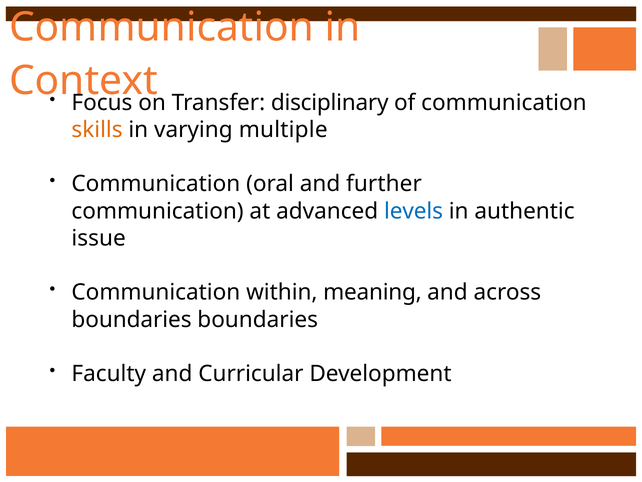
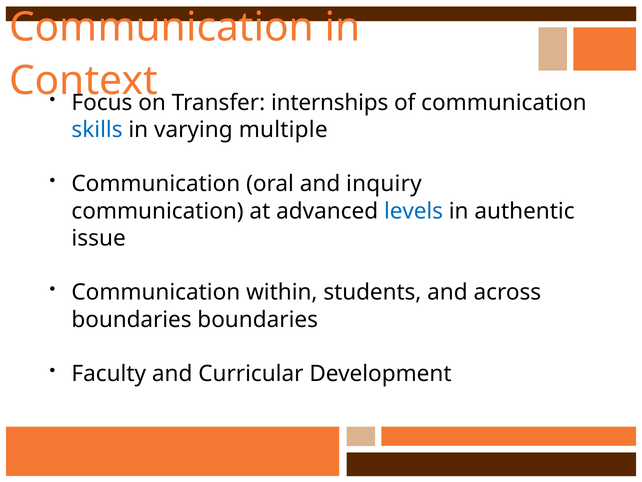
disciplinary: disciplinary -> internships
skills colour: orange -> blue
further: further -> inquiry
meaning: meaning -> students
